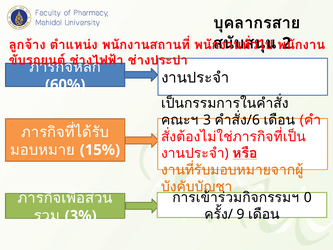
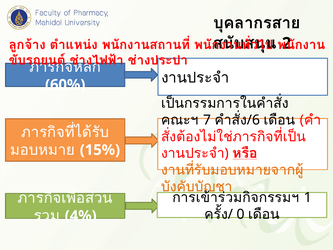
3: 3 -> 7
0: 0 -> 1
9: 9 -> 0
3%: 3% -> 4%
